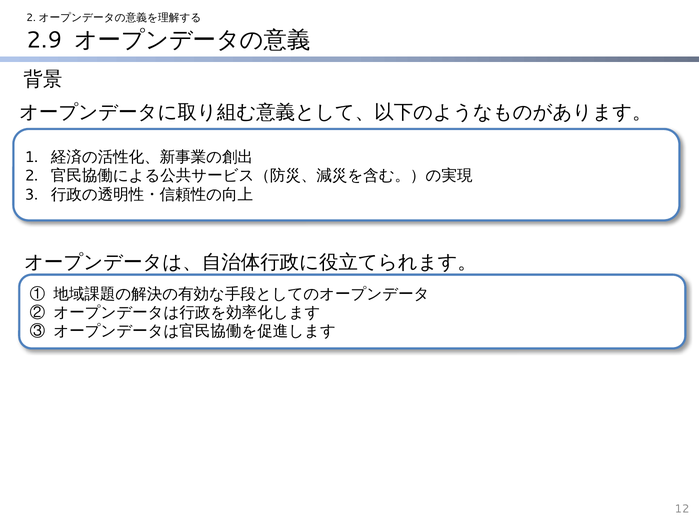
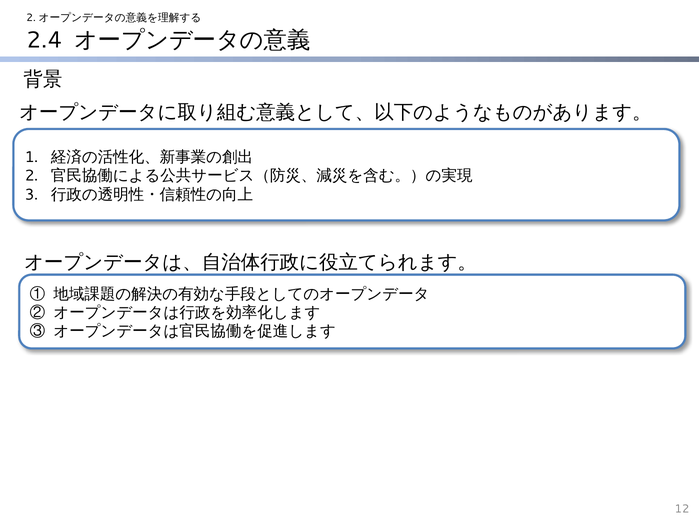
2.9: 2.9 -> 2.4
